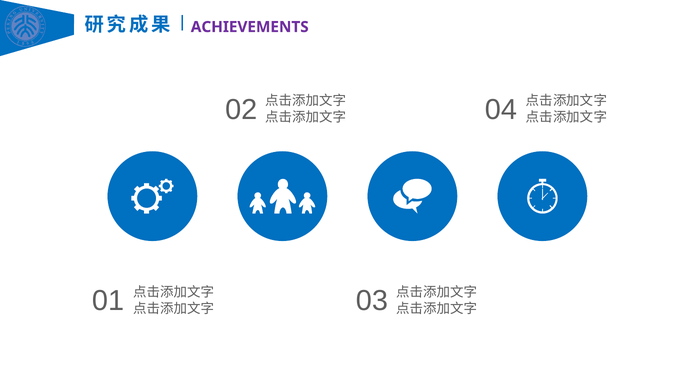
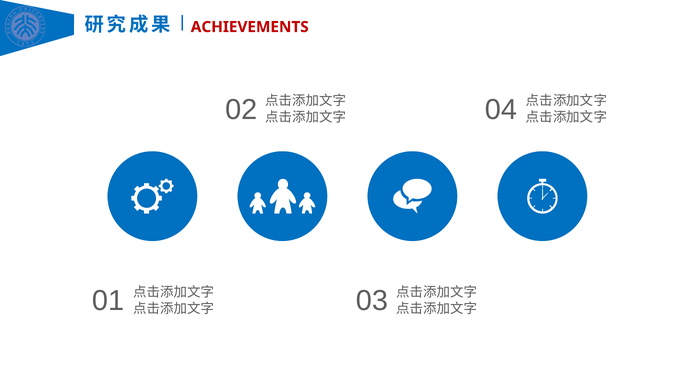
ACHIEVEMENTS colour: purple -> red
